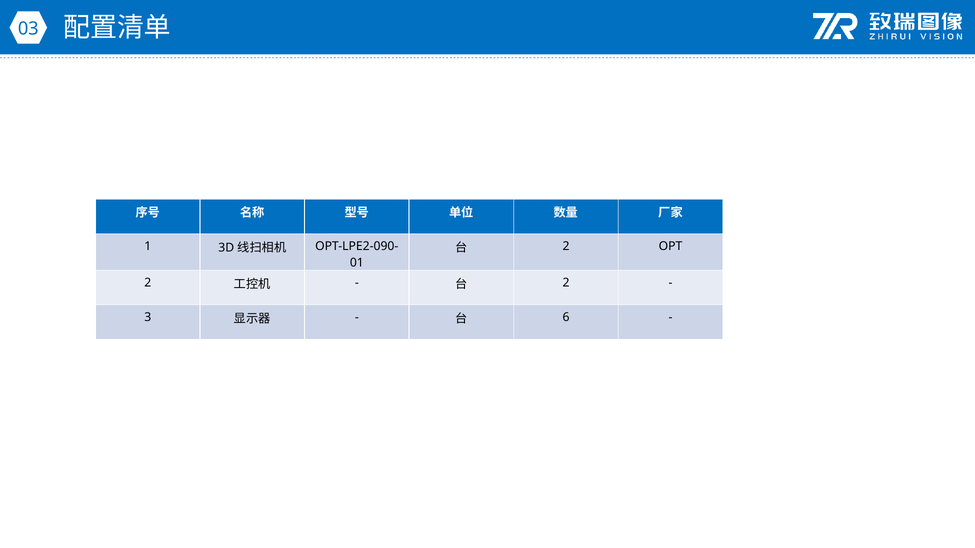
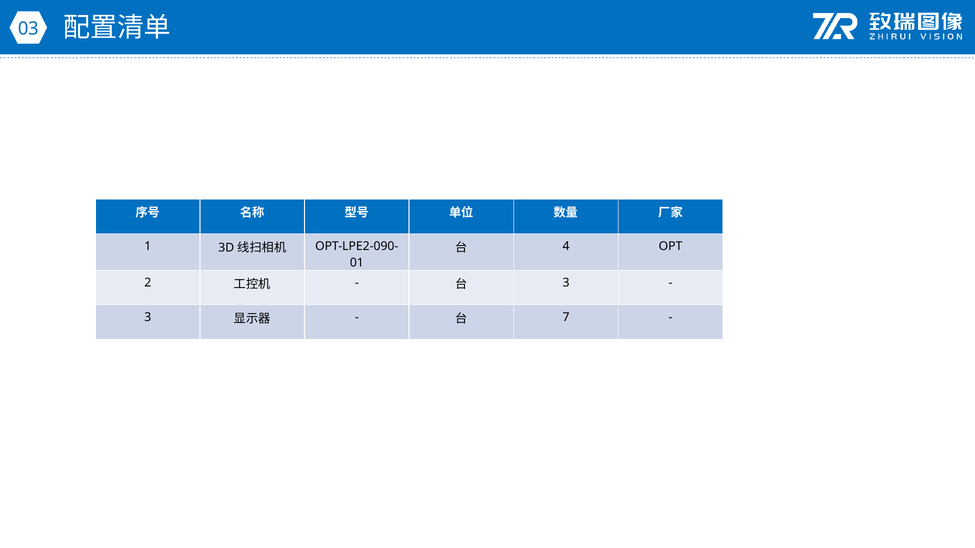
2 at (566, 247): 2 -> 4
2 at (566, 283): 2 -> 3
6: 6 -> 7
